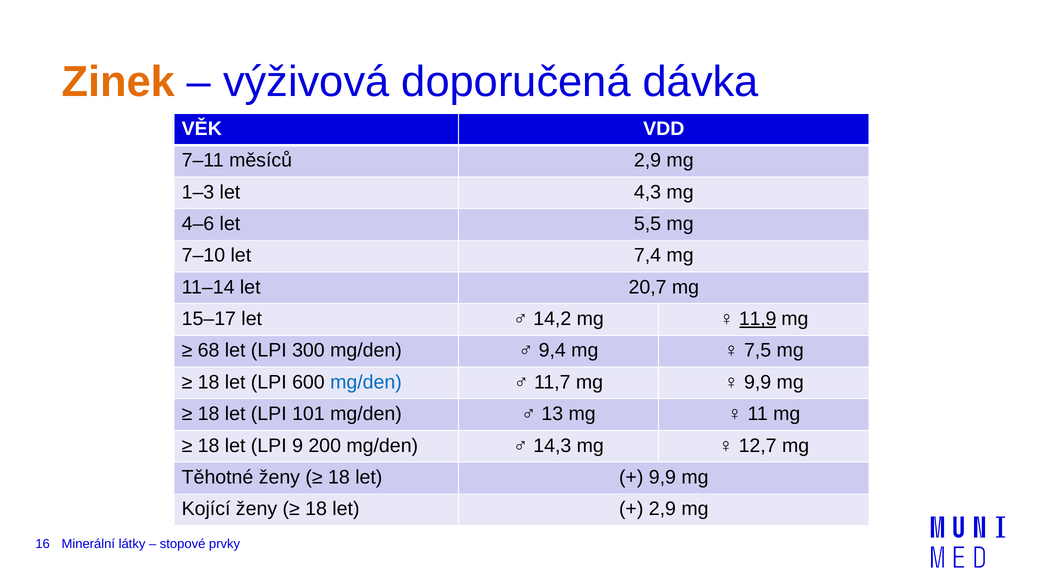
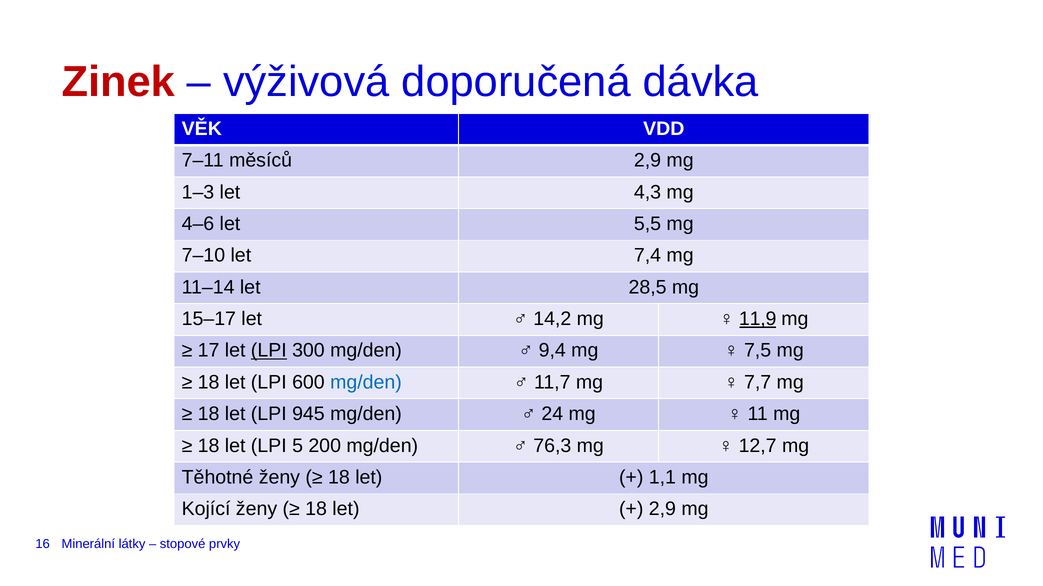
Zinek colour: orange -> red
20,7: 20,7 -> 28,5
68: 68 -> 17
LPI at (269, 351) underline: none -> present
9,9 at (758, 383): 9,9 -> 7,7
101: 101 -> 945
13: 13 -> 24
9: 9 -> 5
14,3: 14,3 -> 76,3
9,9 at (662, 478): 9,9 -> 1,1
